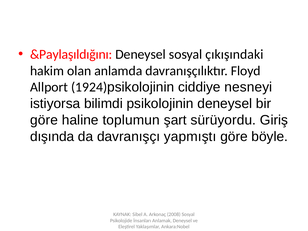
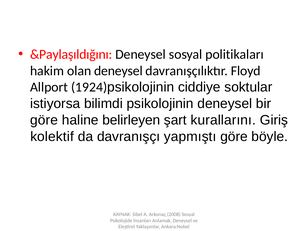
çıkışındaki: çıkışındaki -> politikaları
olan anlamda: anlamda -> deneysel
nesneyi: nesneyi -> soktular
toplumun: toplumun -> belirleyen
sürüyordu: sürüyordu -> kurallarını
dışında: dışında -> kolektif
